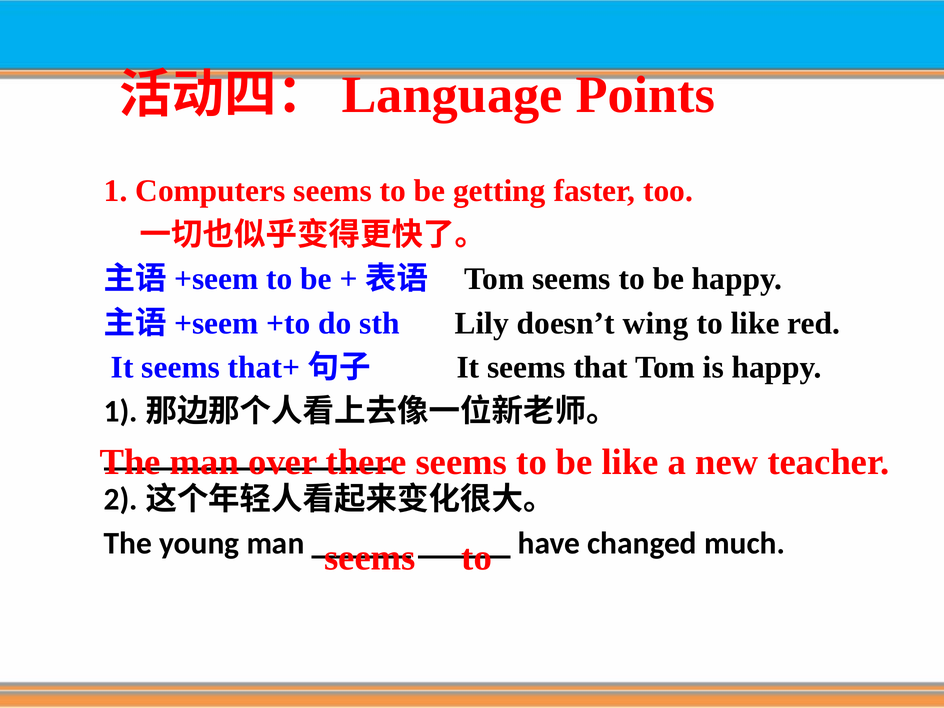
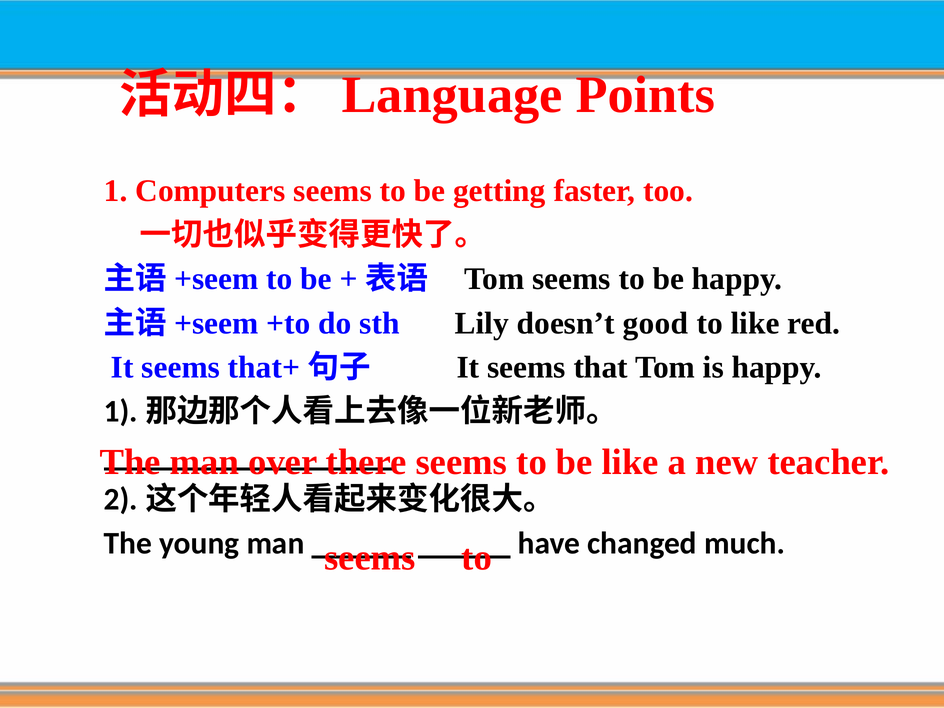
wing: wing -> good
